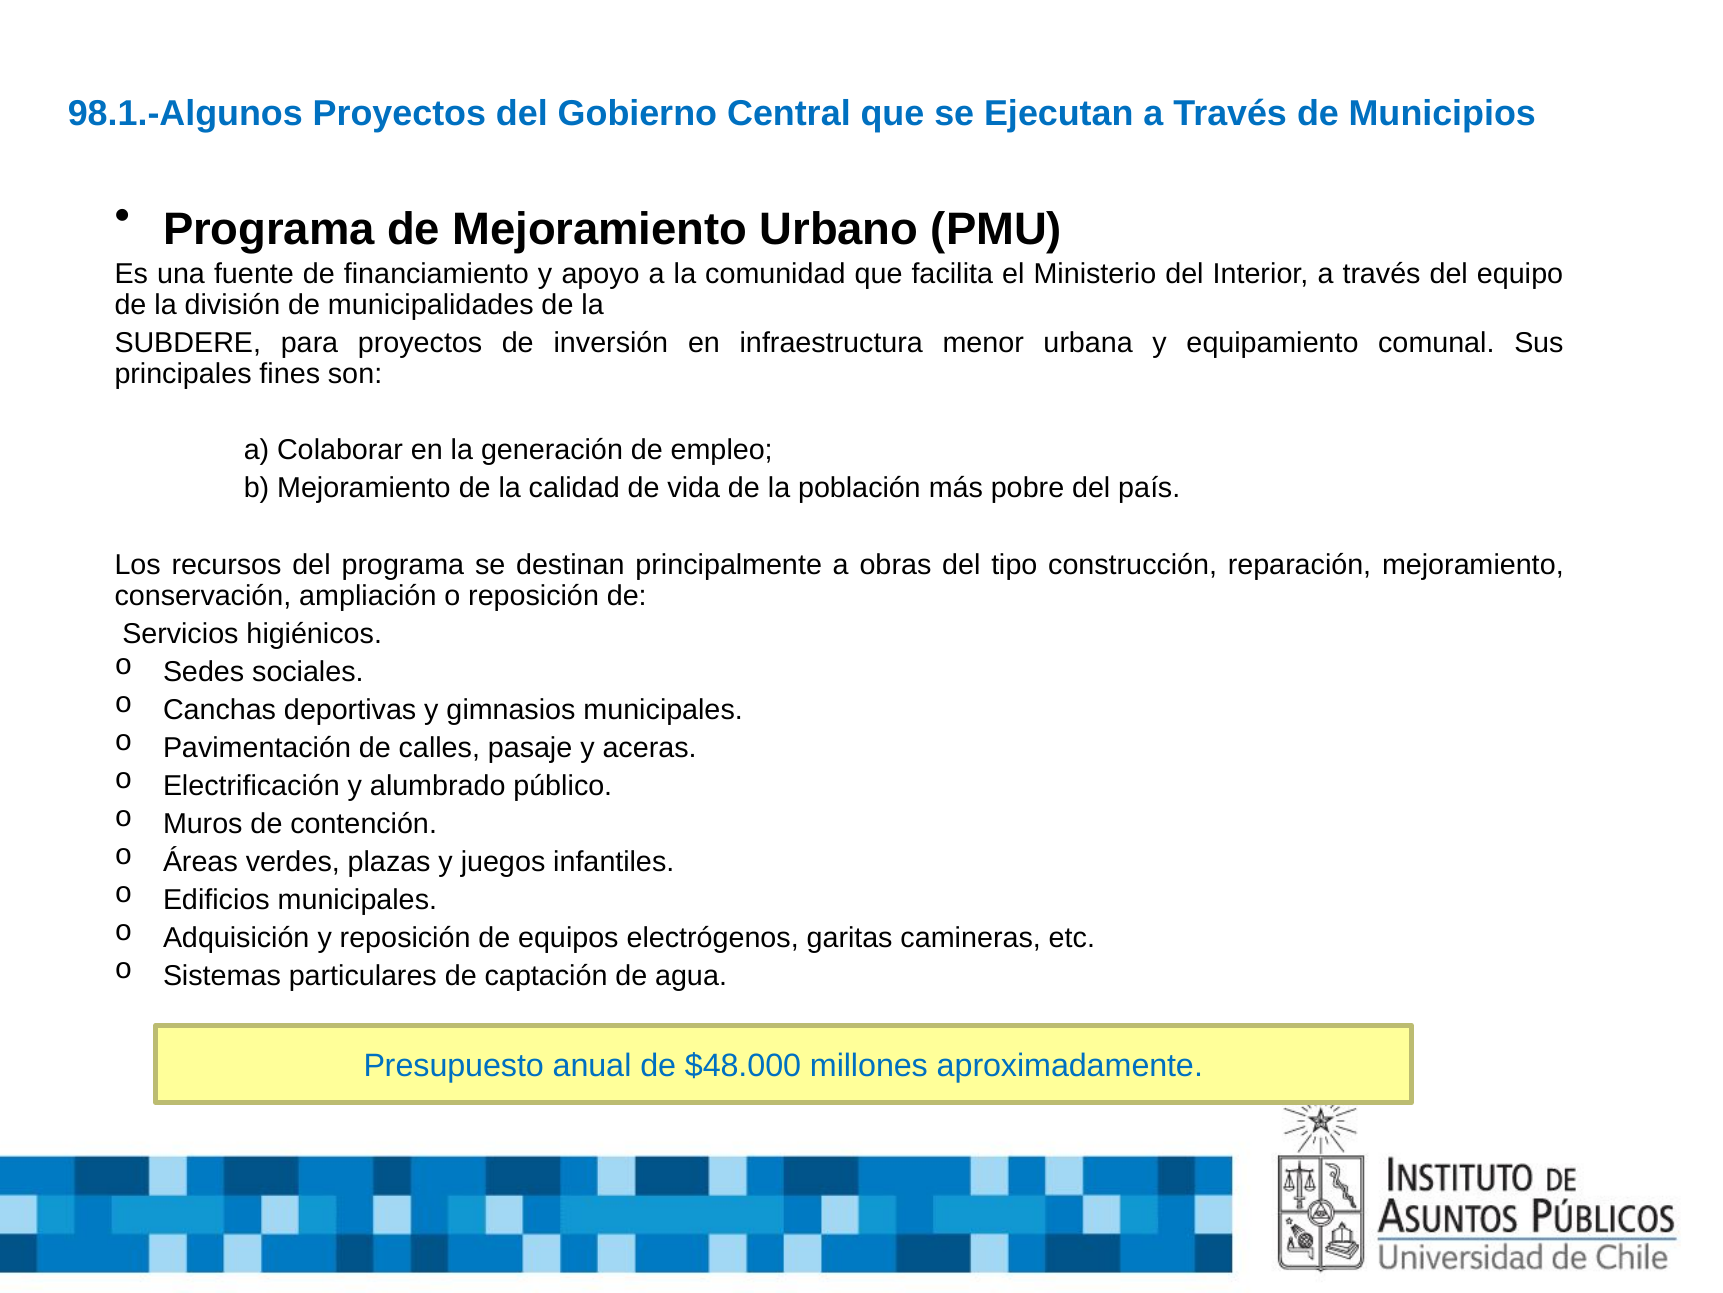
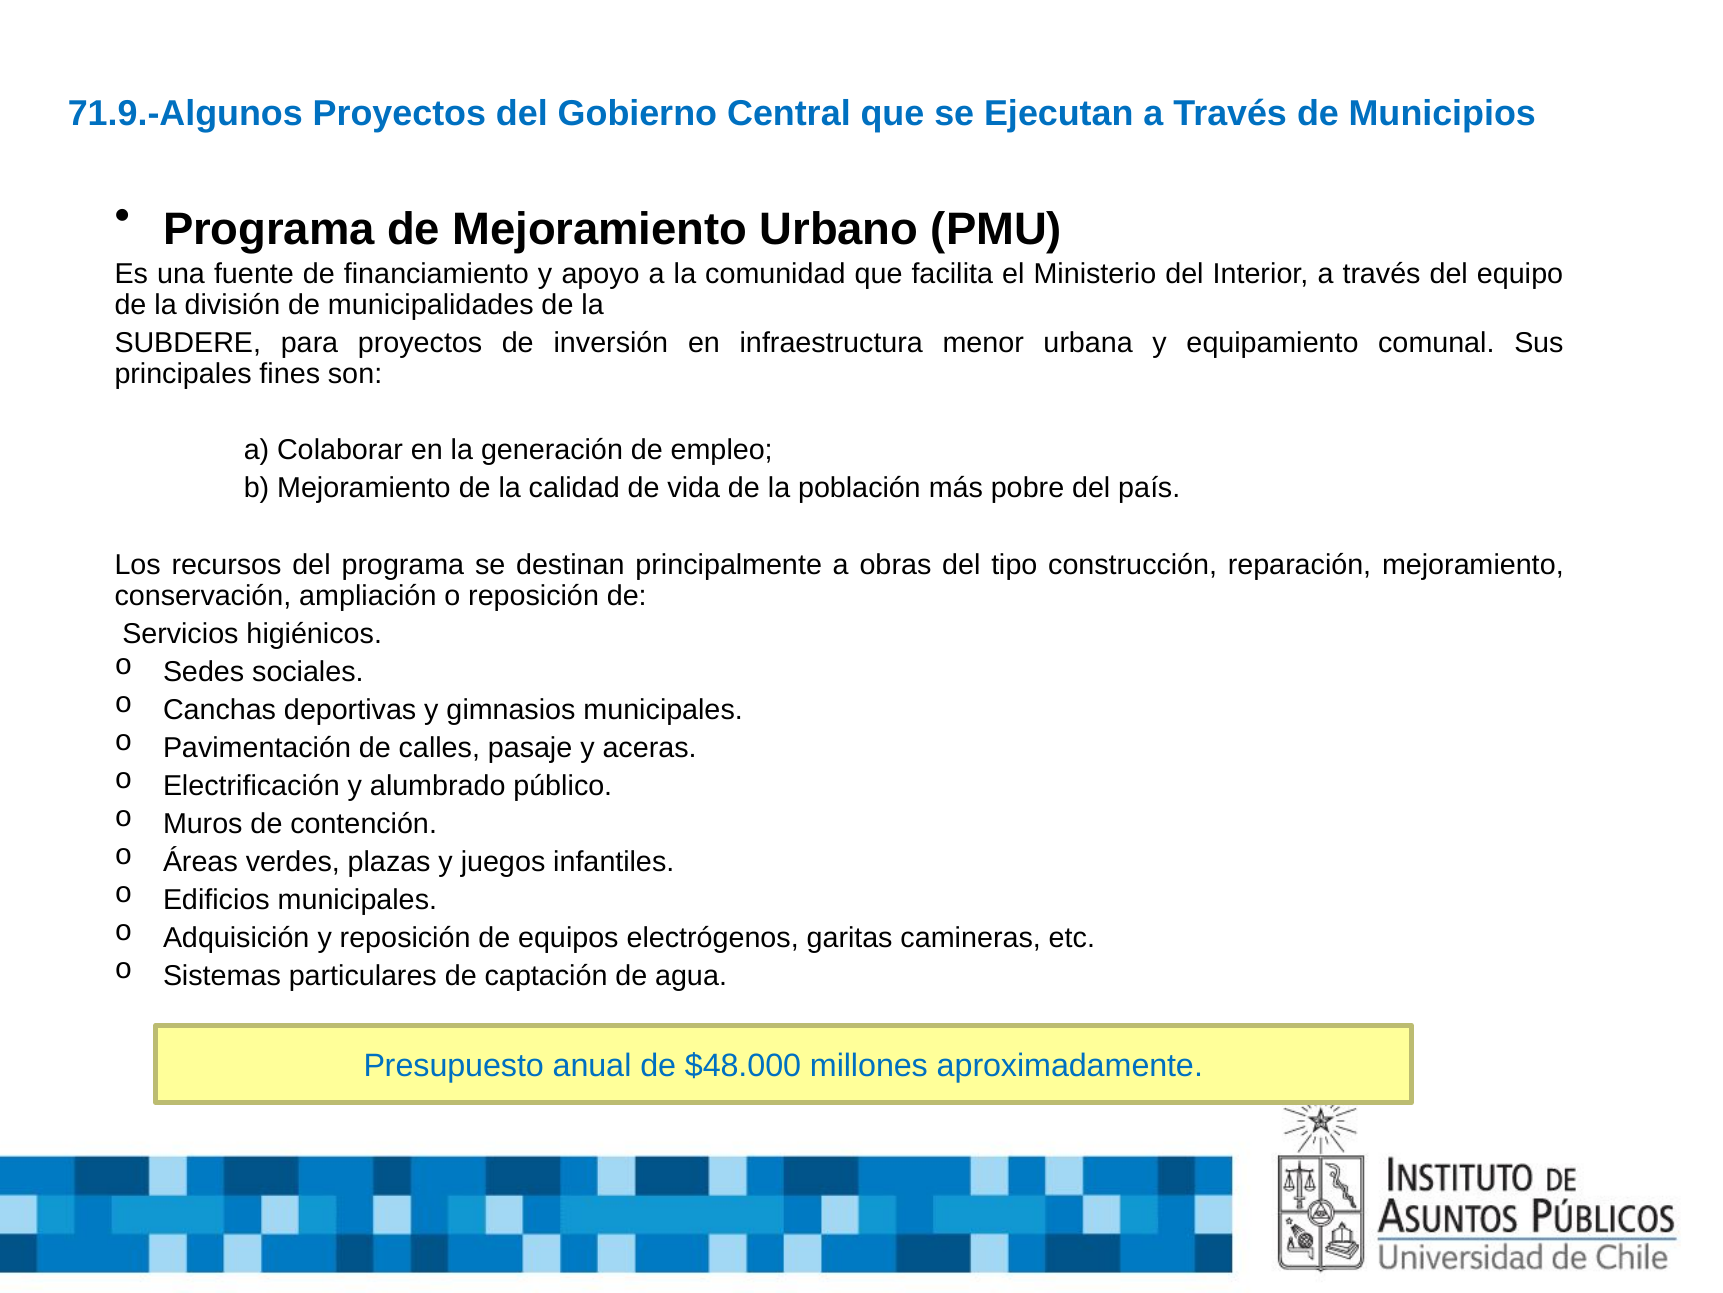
98.1.-Algunos: 98.1.-Algunos -> 71.9.-Algunos
